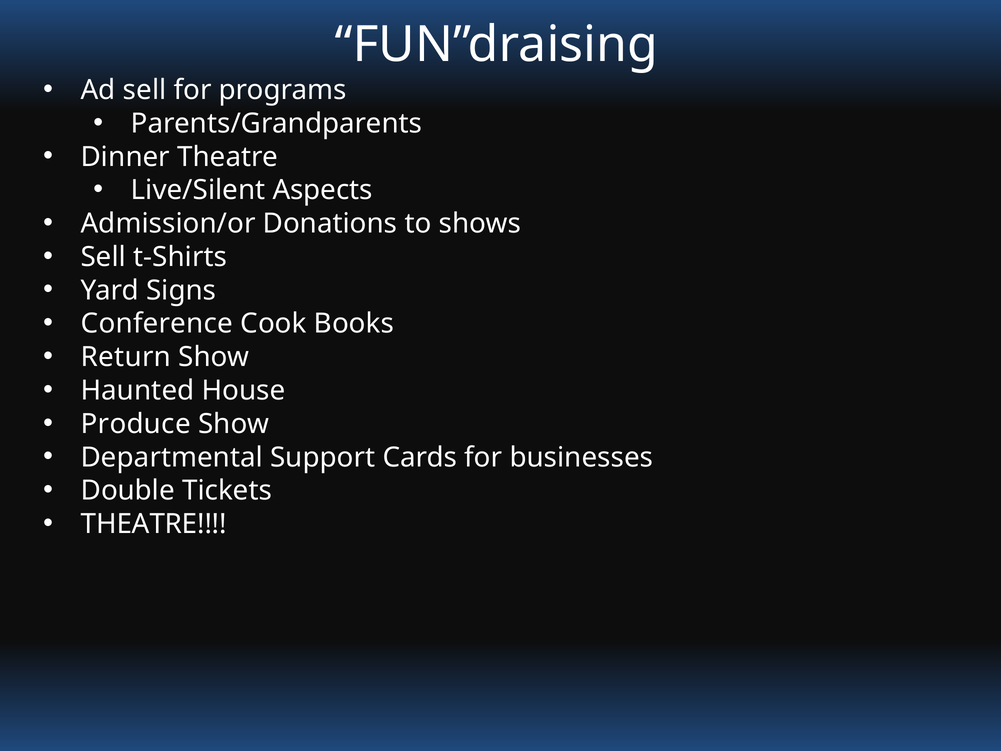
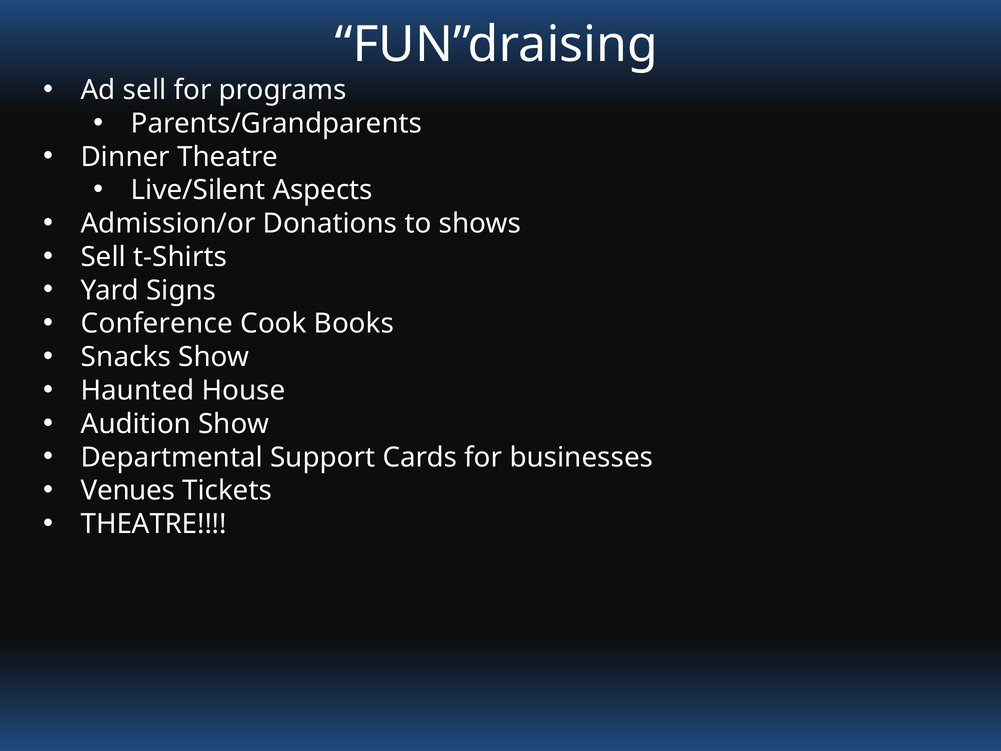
Return: Return -> Snacks
Produce: Produce -> Audition
Double: Double -> Venues
